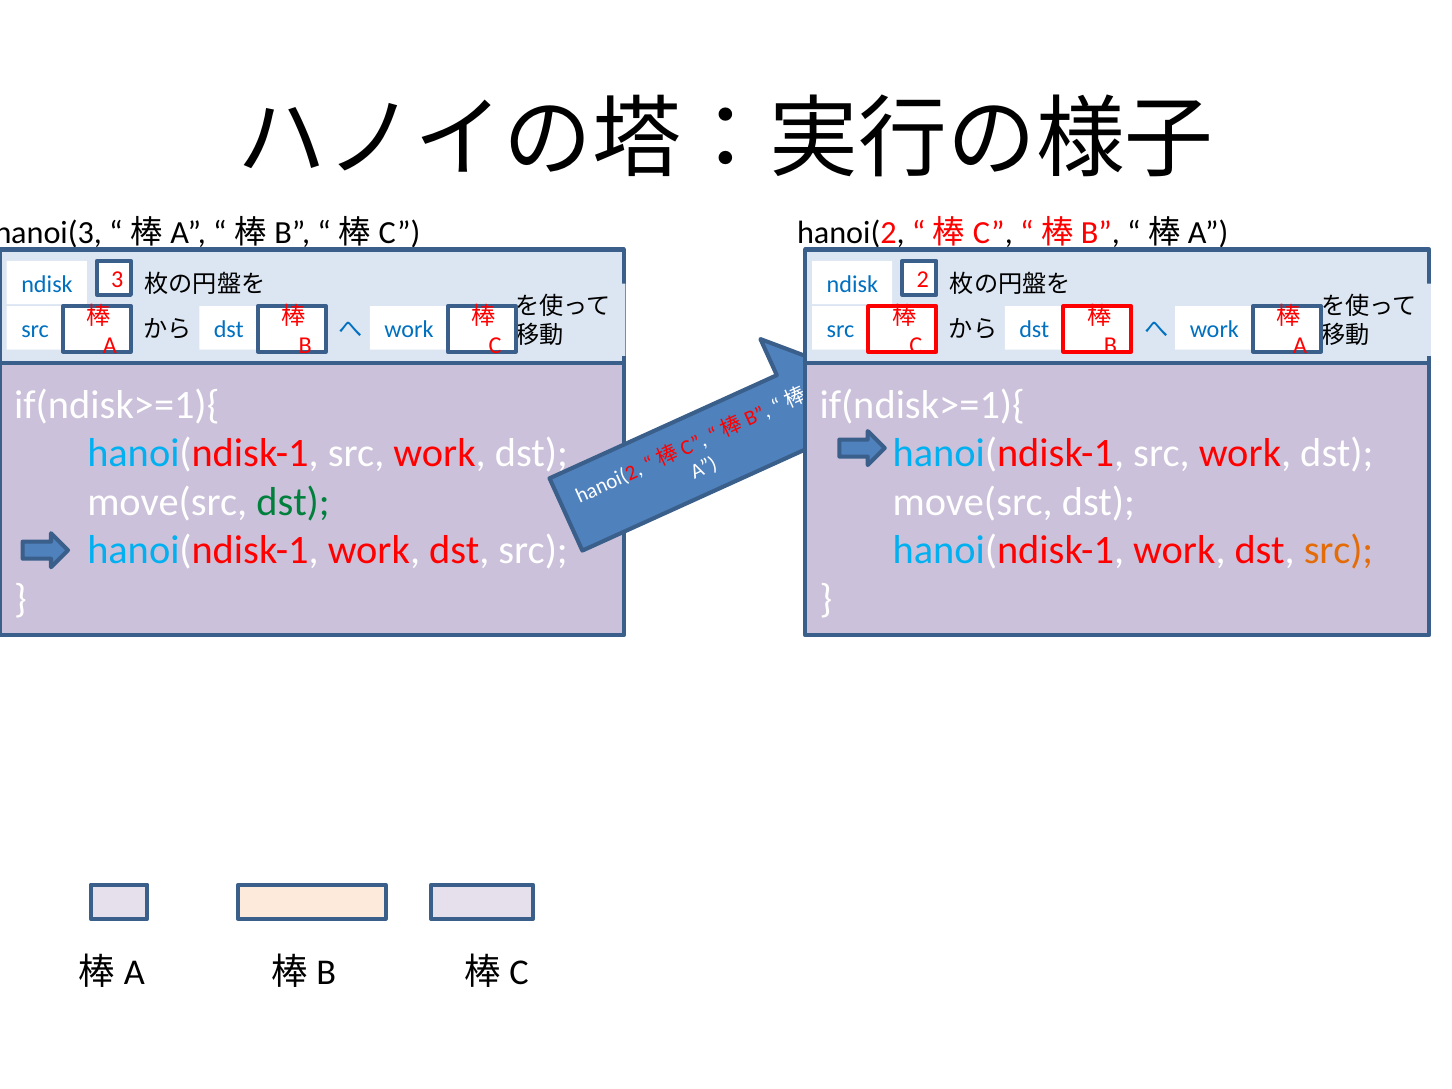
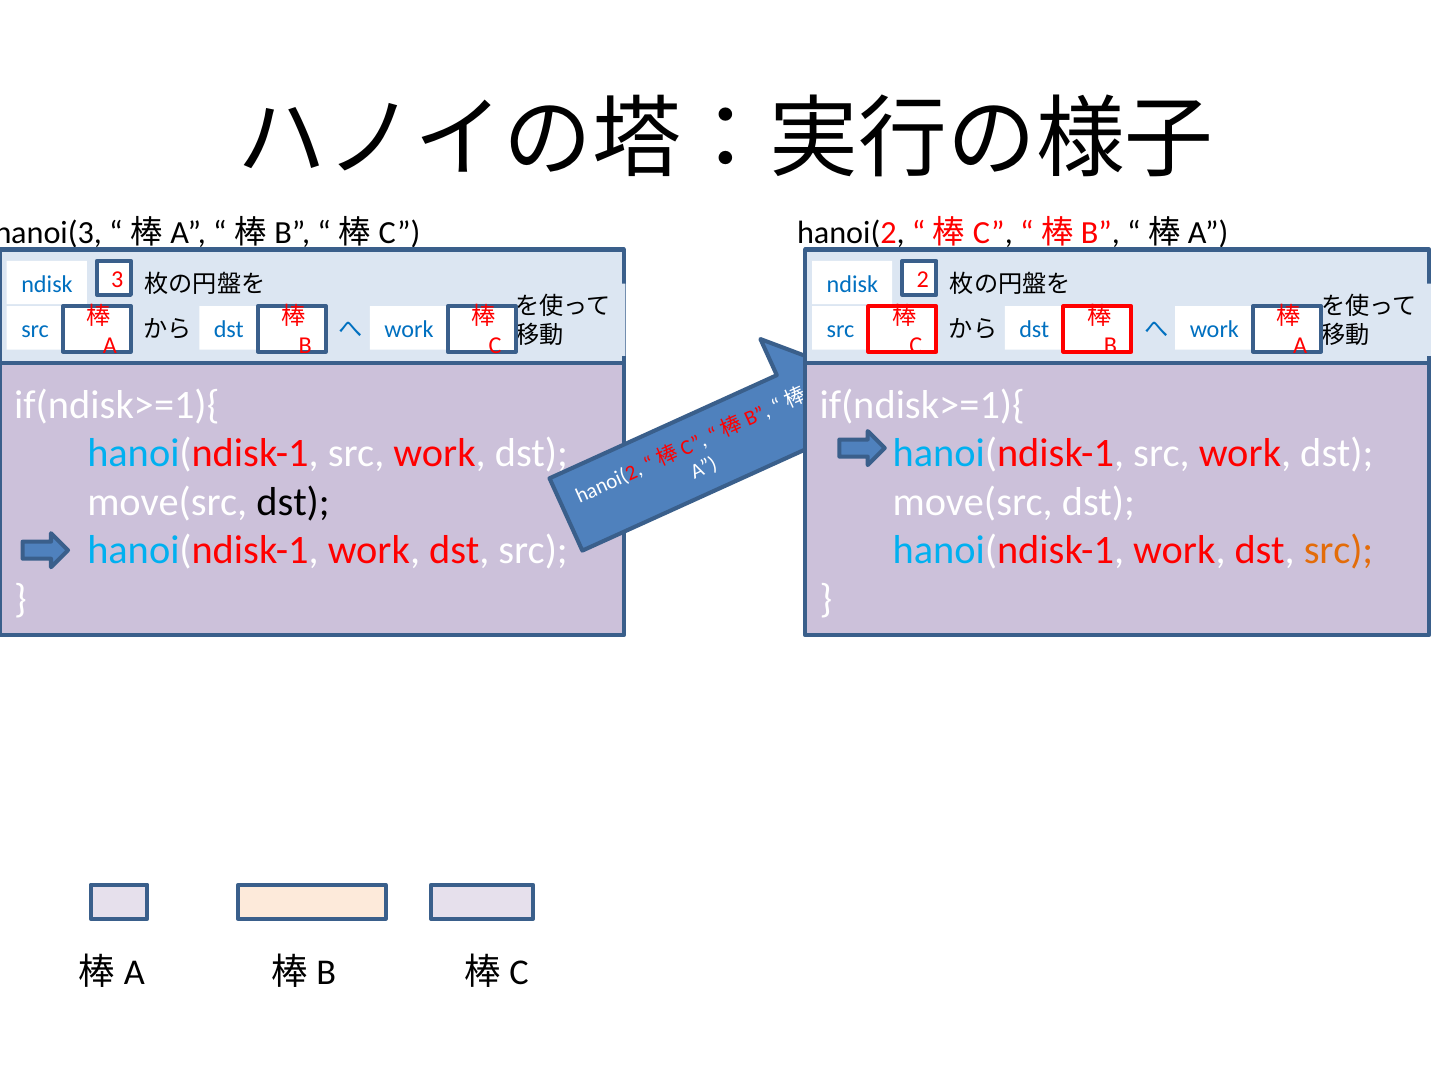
dst at (293, 502) colour: green -> black
